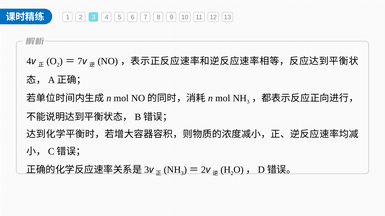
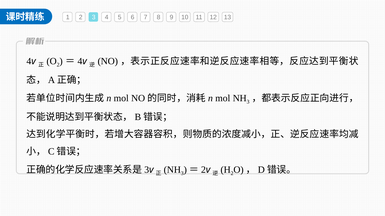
7 at (80, 61): 7 -> 4
